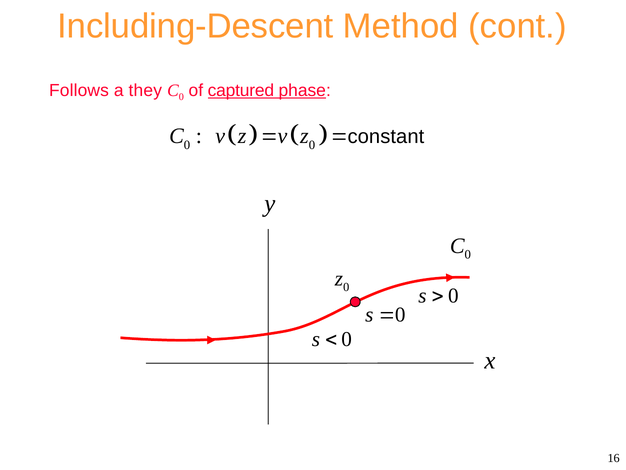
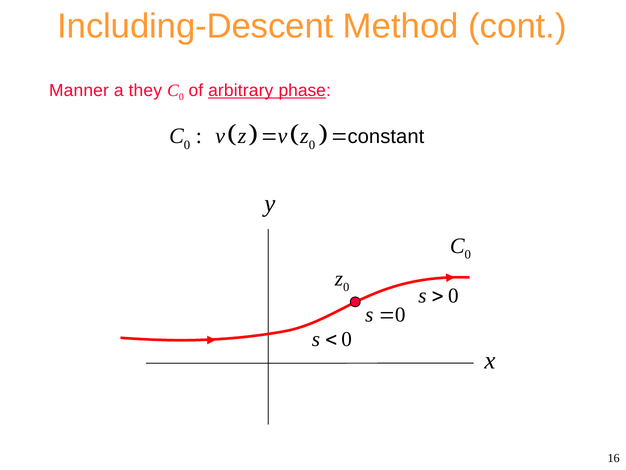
Follows: Follows -> Manner
captured: captured -> arbitrary
